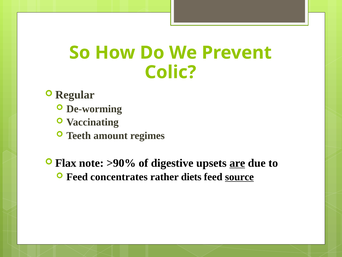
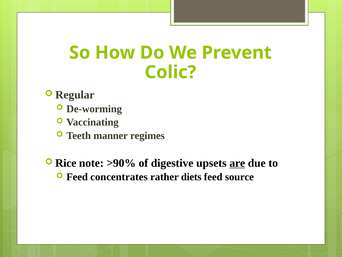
amount: amount -> manner
Flax: Flax -> Rice
source underline: present -> none
